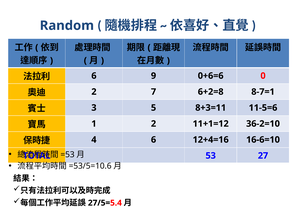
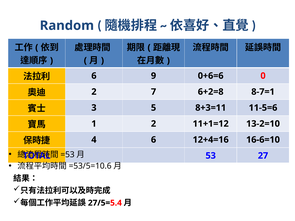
36-2=10: 36-2=10 -> 13-2=10
